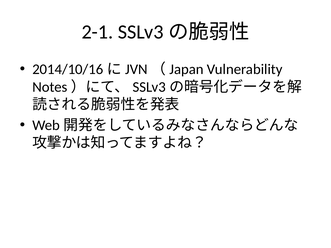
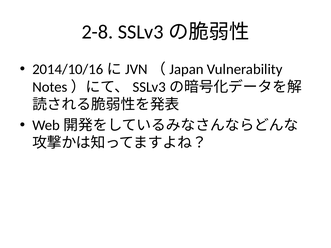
2-1: 2-1 -> 2-8
